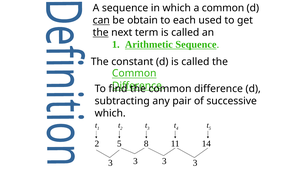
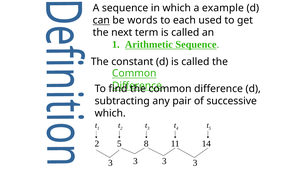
a common: common -> example
obtain: obtain -> words
the at (101, 33) underline: present -> none
